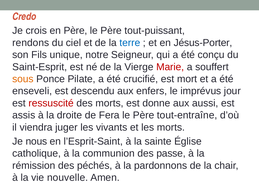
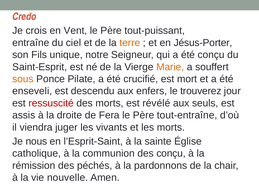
en Père: Père -> Vent
rendons: rendons -> entraîne
terre colour: blue -> orange
Marie colour: red -> orange
imprévus: imprévus -> trouverez
donne: donne -> révélé
aussi: aussi -> seuls
des passe: passe -> conçu
